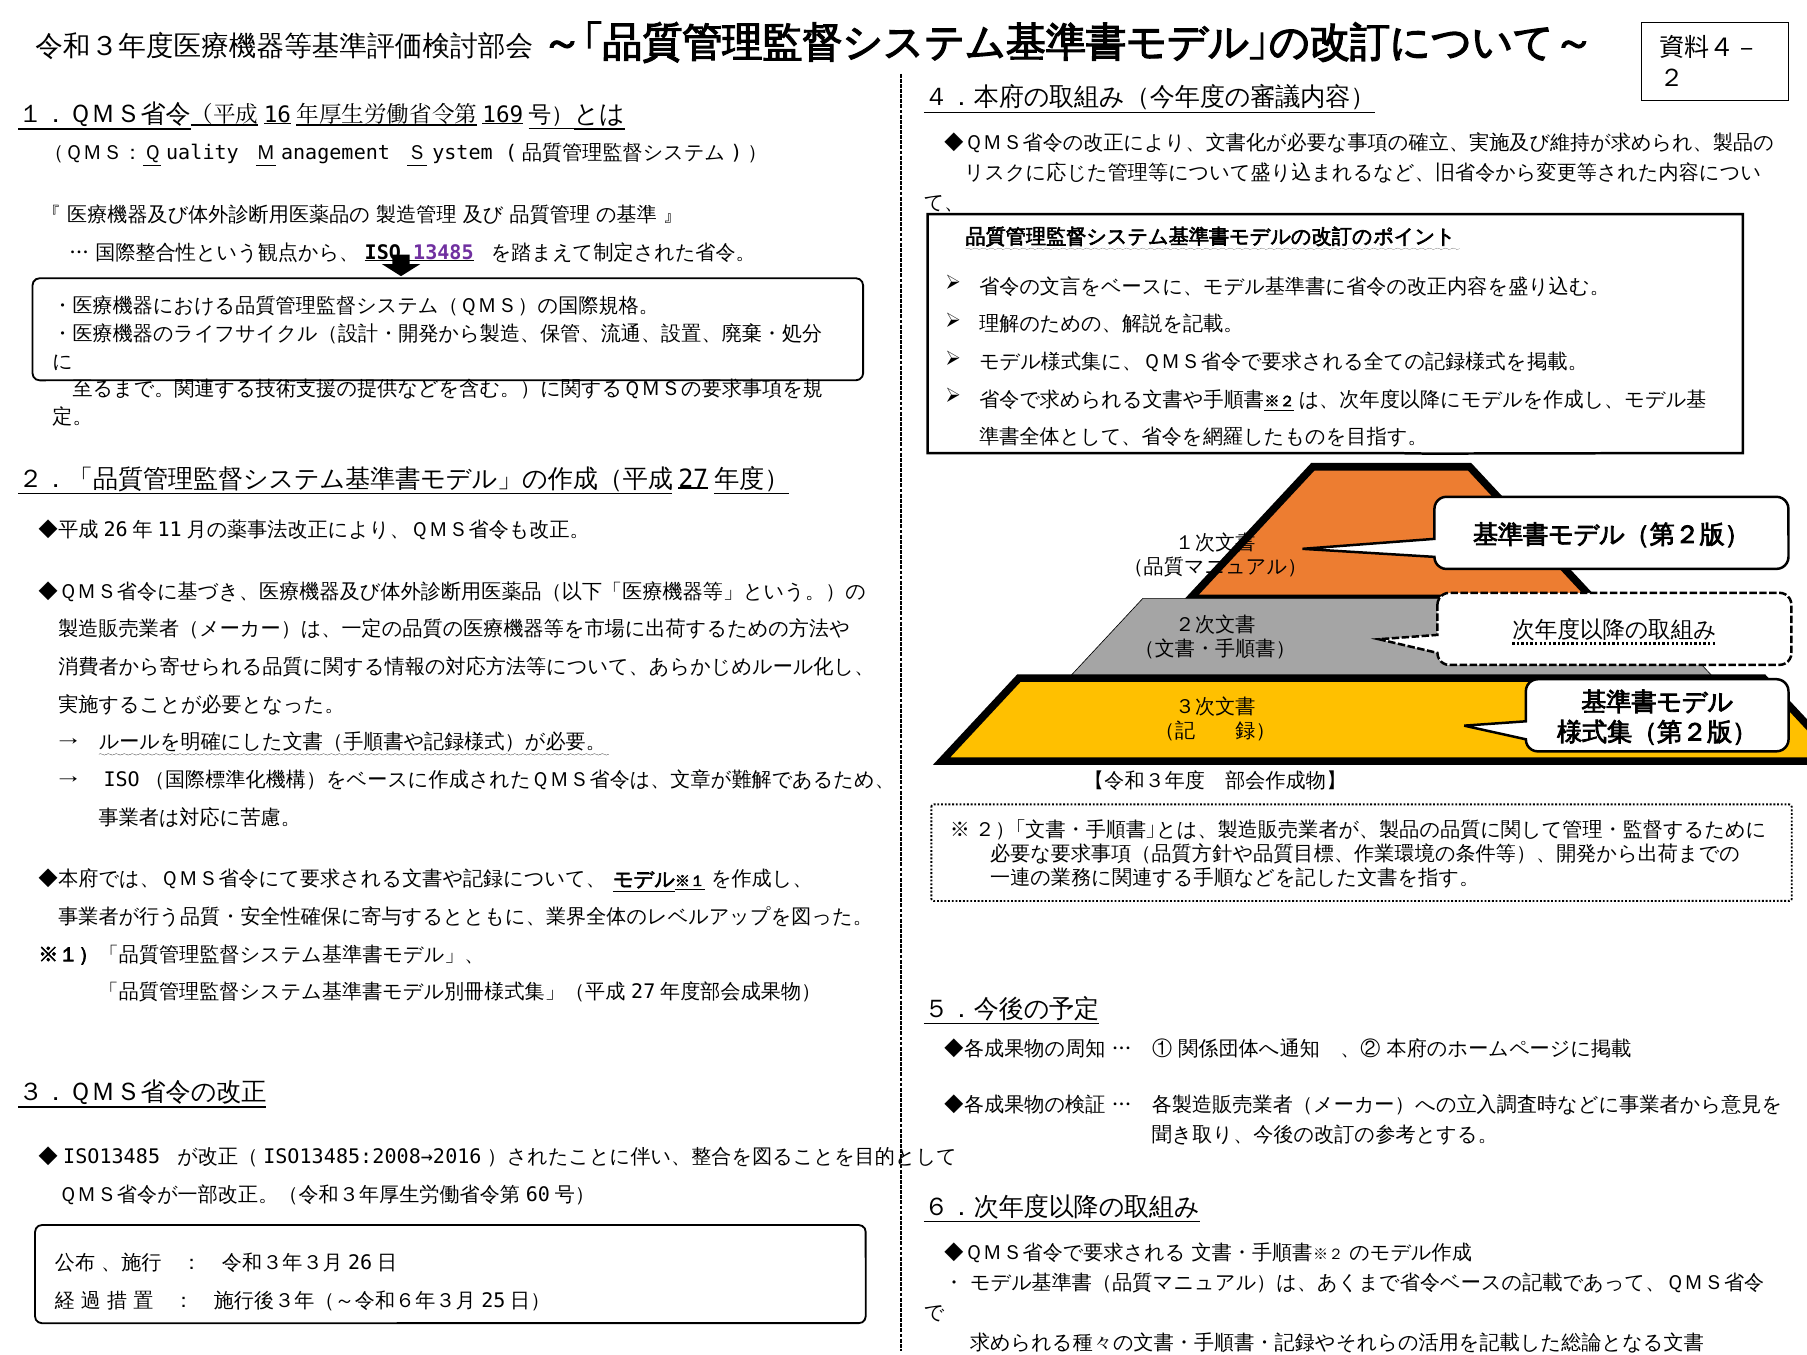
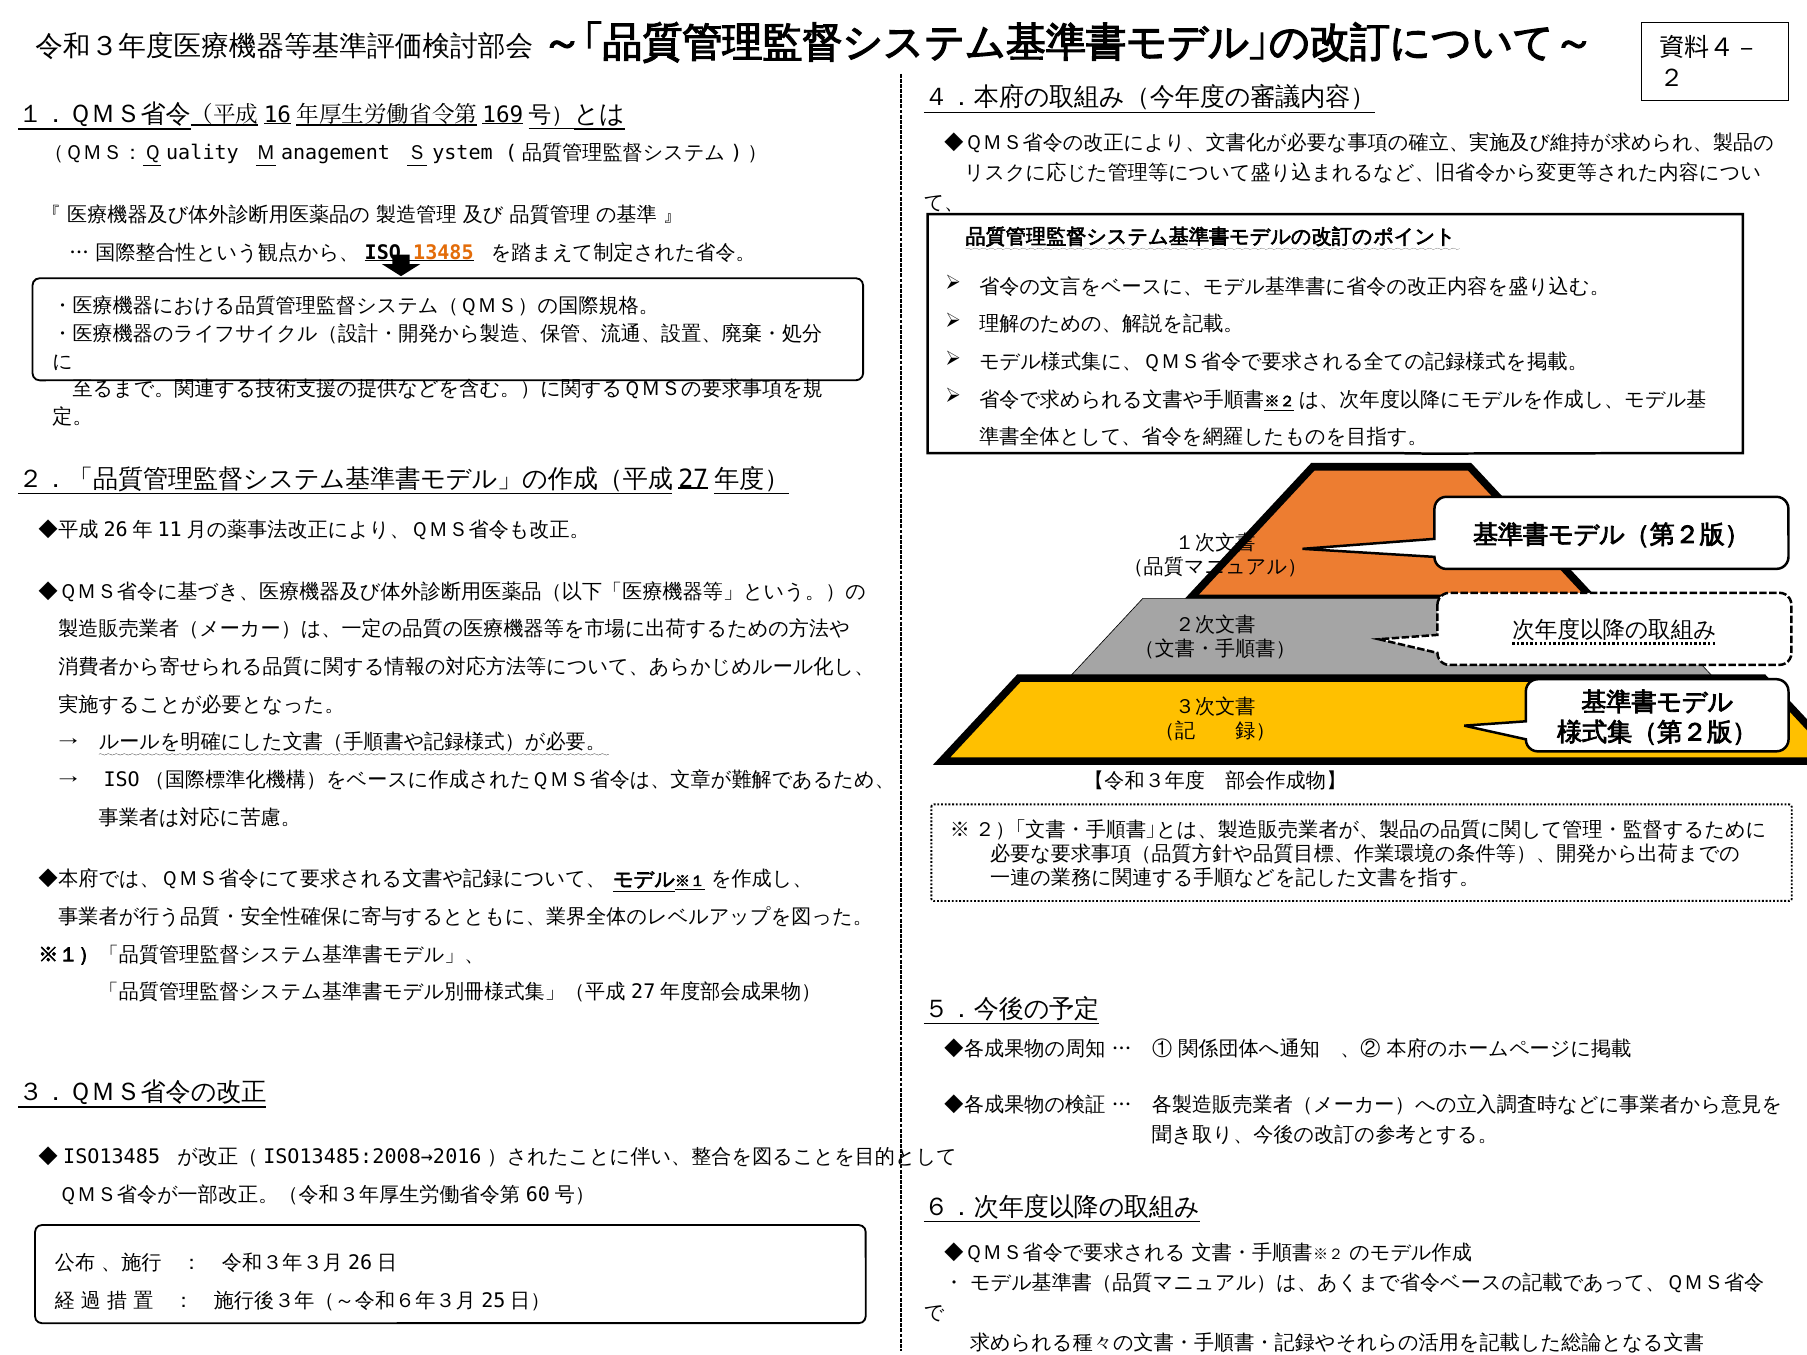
13485 colour: purple -> orange
